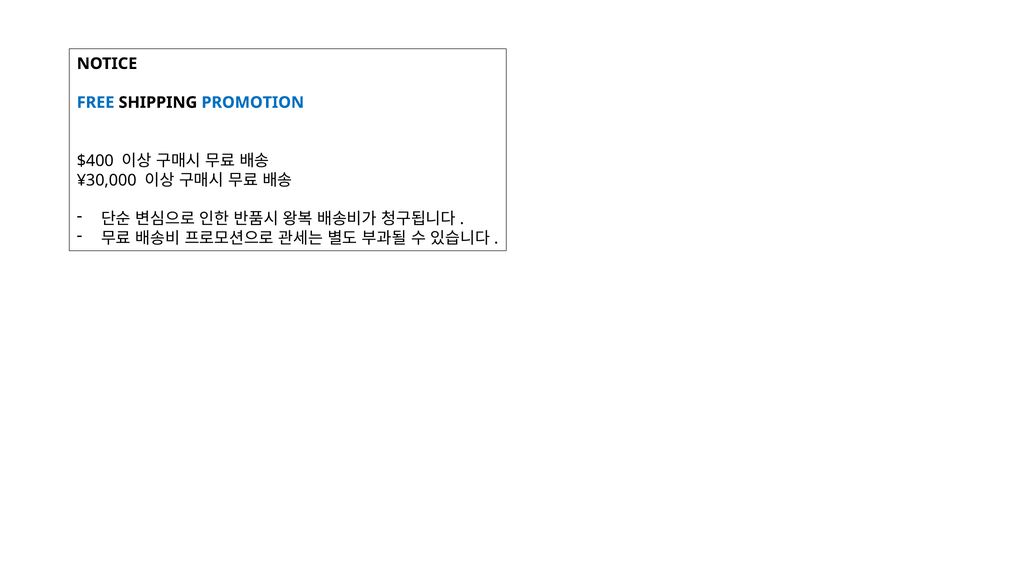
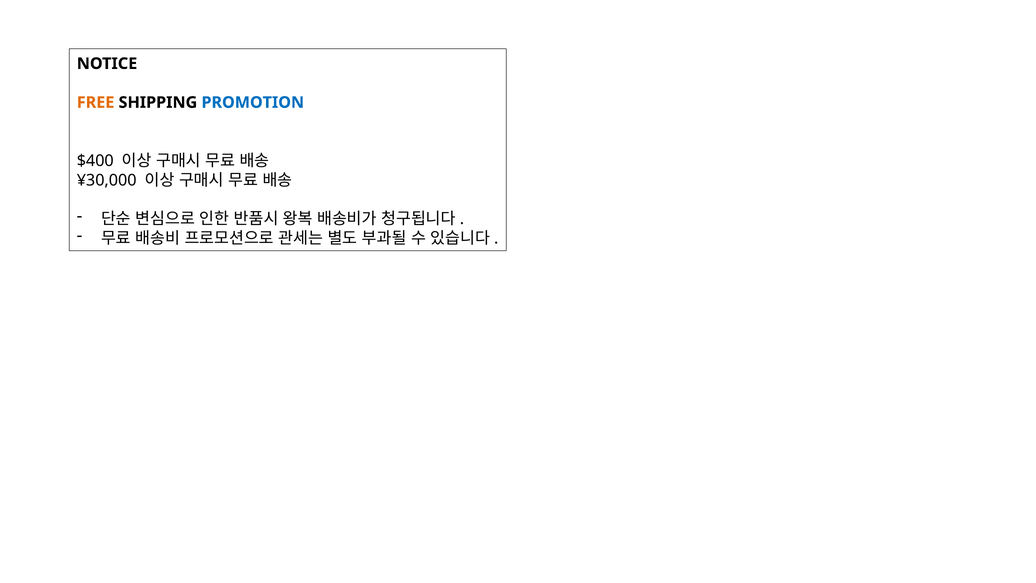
FREE colour: blue -> orange
